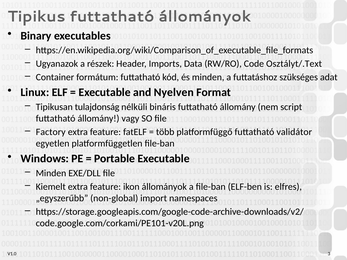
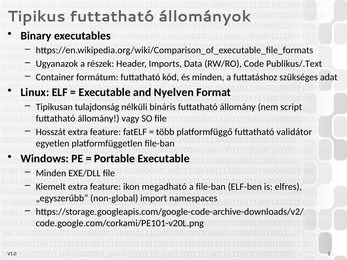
Osztályt/.Text: Osztályt/.Text -> Publikus/.Text
Factory: Factory -> Hosszát
ikon állományok: állományok -> megadható
